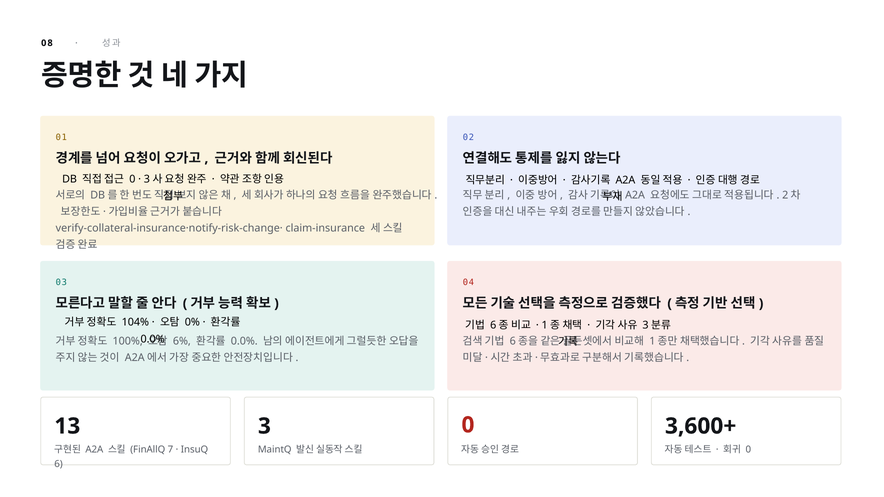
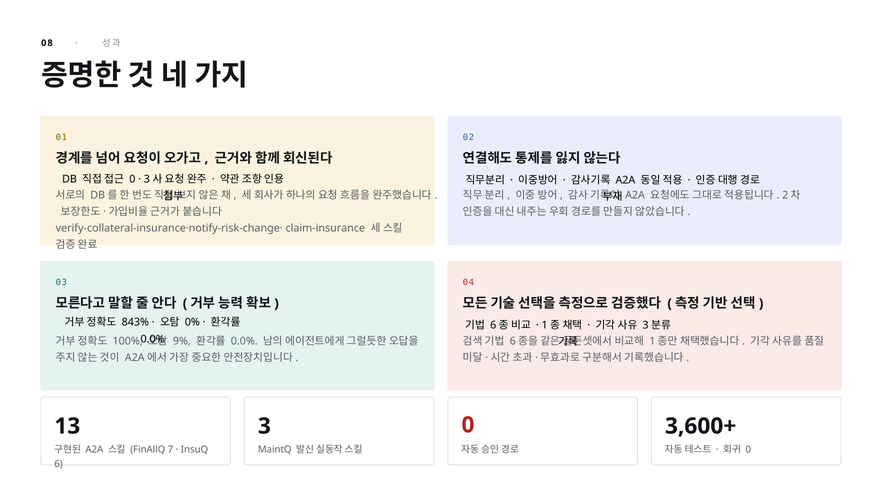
104%: 104% -> 843%
6%: 6% -> 9%
